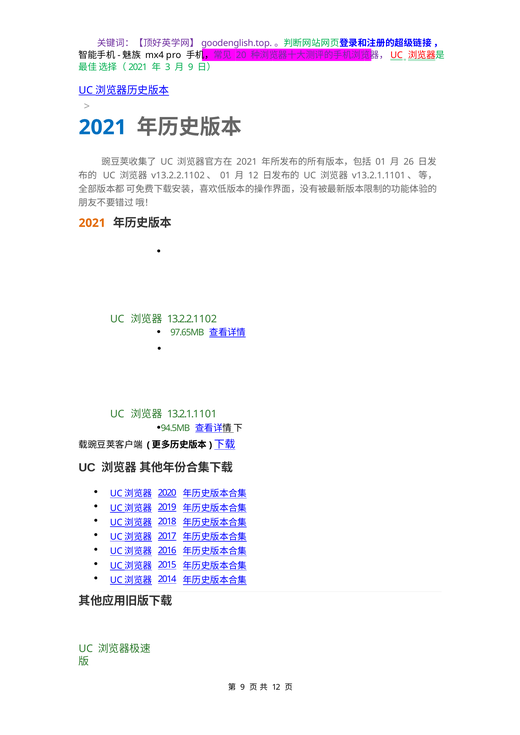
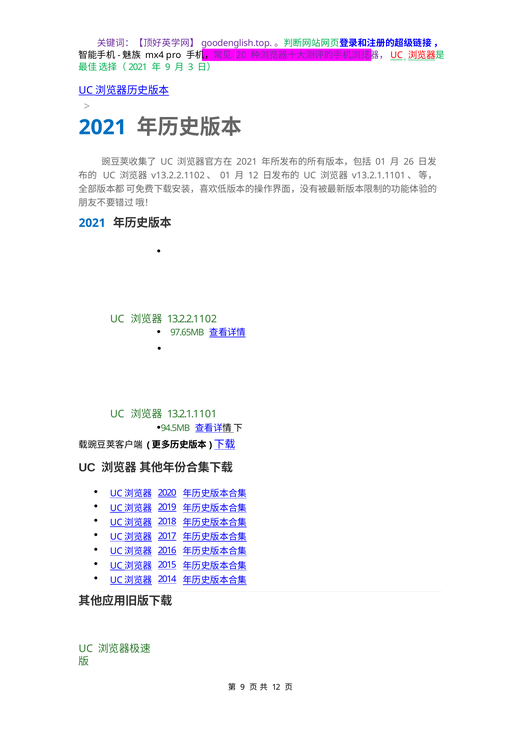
3 at (168, 67): 3 -> 9
9 at (191, 67): 9 -> 3
2021 at (92, 223) colour: orange -> blue
